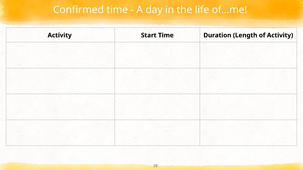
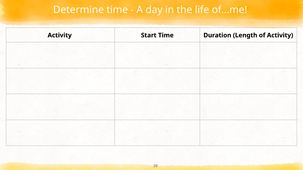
Confirmed: Confirmed -> Determine
